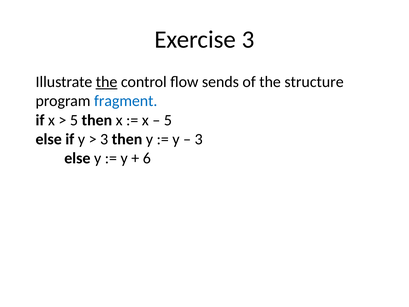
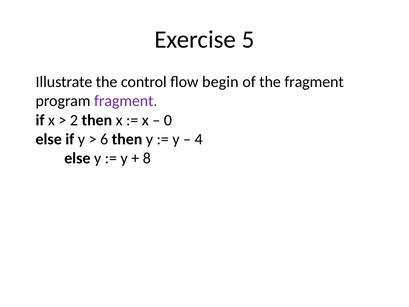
Exercise 3: 3 -> 5
the at (107, 82) underline: present -> none
sends: sends -> begin
the structure: structure -> fragment
fragment at (126, 101) colour: blue -> purple
5 at (74, 120): 5 -> 2
5 at (168, 120): 5 -> 0
3 at (104, 139): 3 -> 6
3 at (199, 139): 3 -> 4
6: 6 -> 8
